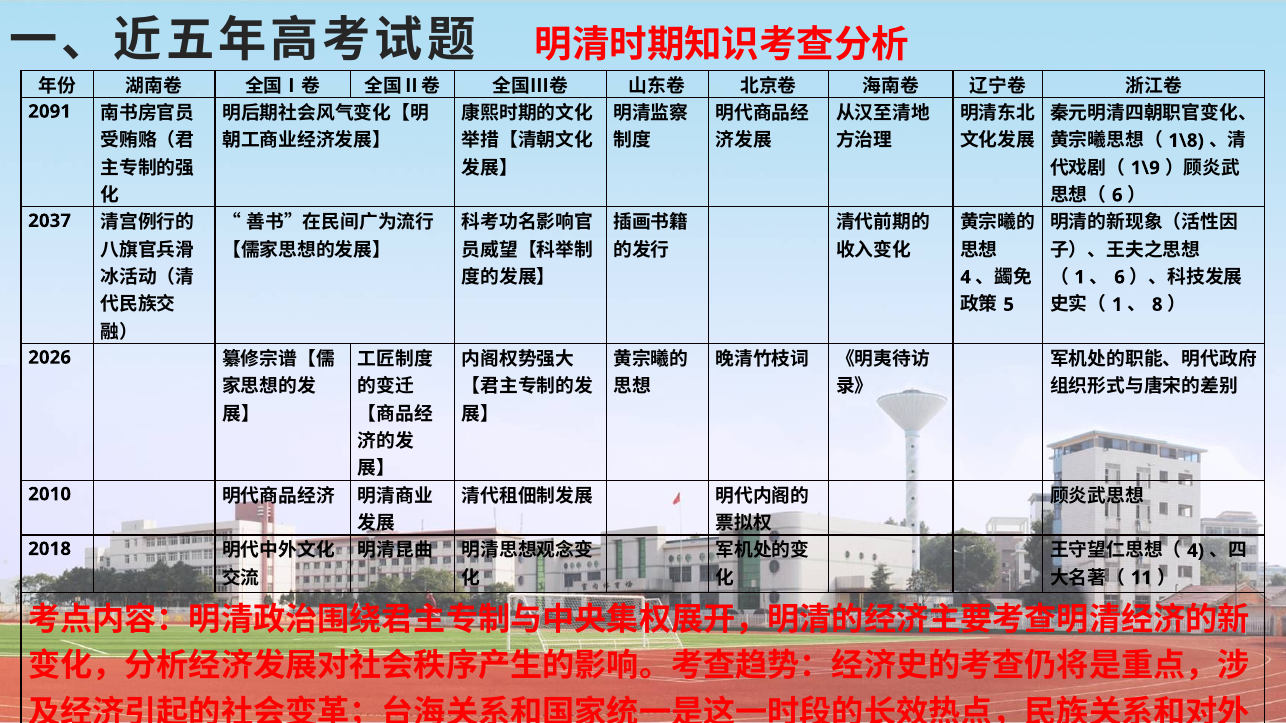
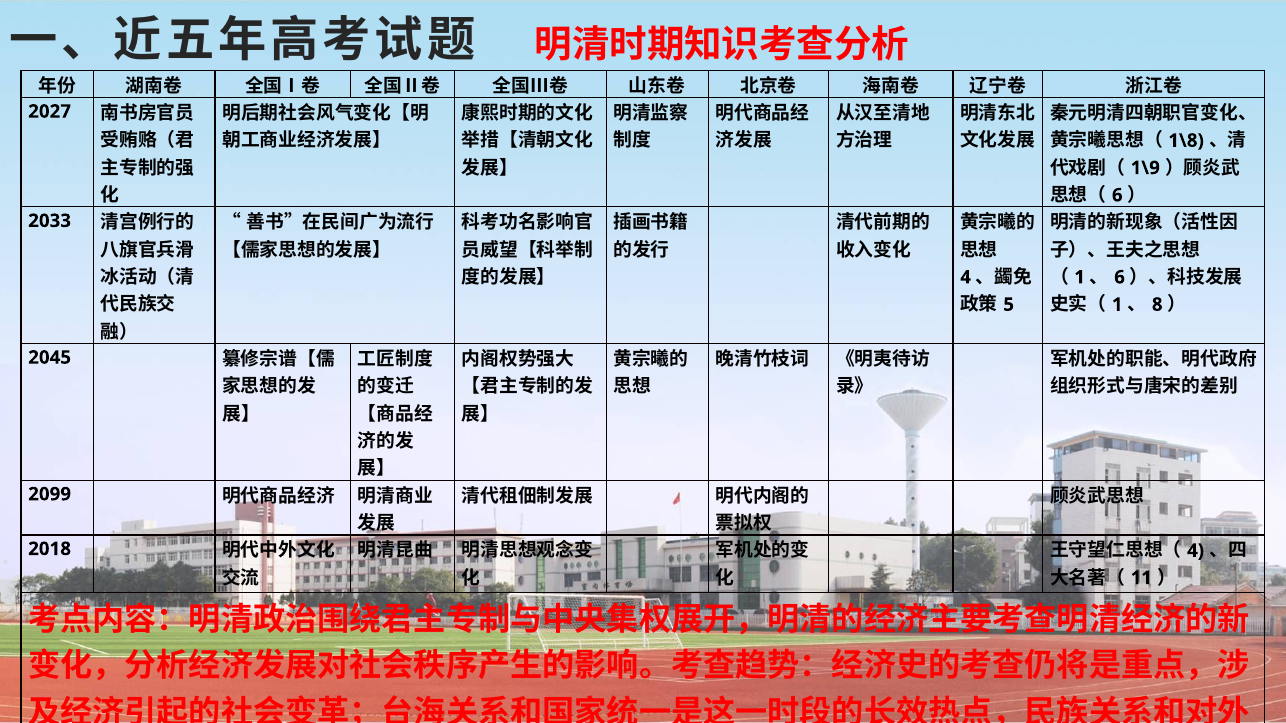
2091: 2091 -> 2027
2037: 2037 -> 2033
2026: 2026 -> 2045
2010: 2010 -> 2099
